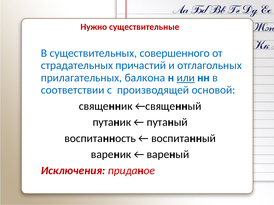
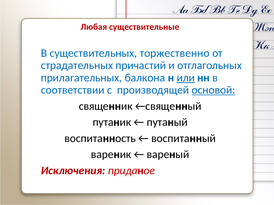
Нужно: Нужно -> Любая
совершенного: совершенного -> торжественно
основой underline: none -> present
